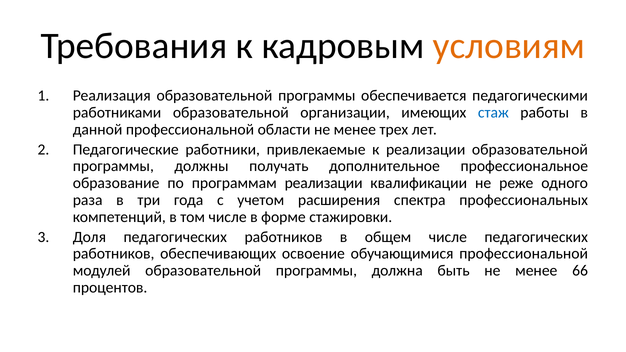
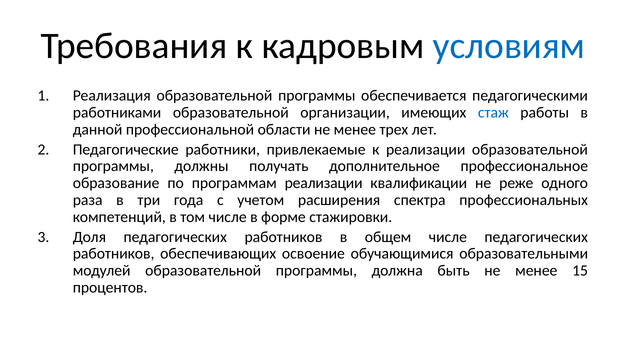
условиям colour: orange -> blue
обучающимися профессиональной: профессиональной -> образовательными
66: 66 -> 15
